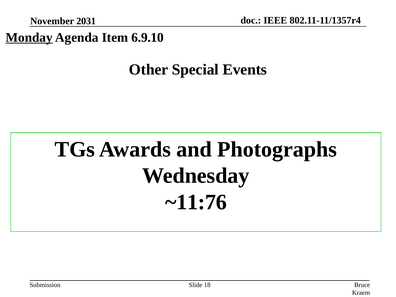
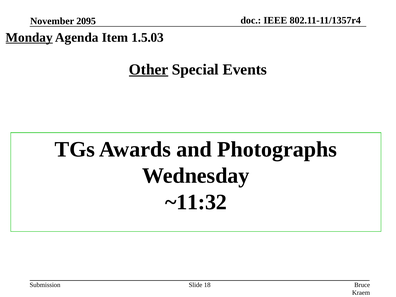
2031: 2031 -> 2095
6.9.10: 6.9.10 -> 1.5.03
Other underline: none -> present
~11:76: ~11:76 -> ~11:32
